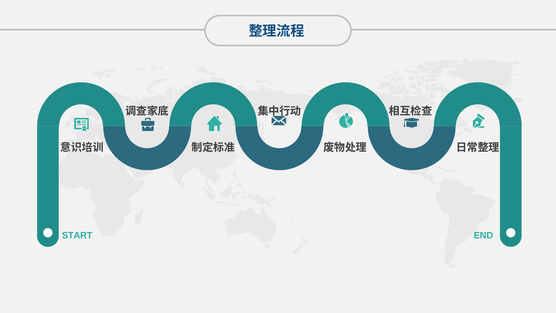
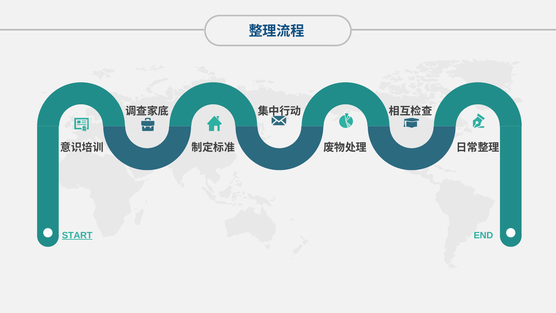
START underline: none -> present
